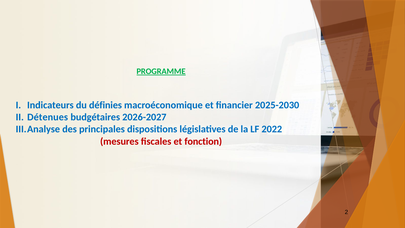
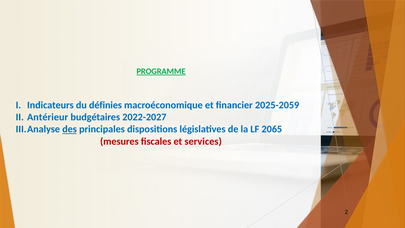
2025-2030: 2025-2030 -> 2025-2059
Détenues: Détenues -> Antérieur
2026-2027: 2026-2027 -> 2022-2027
des underline: none -> present
2022: 2022 -> 2065
fonction: fonction -> services
